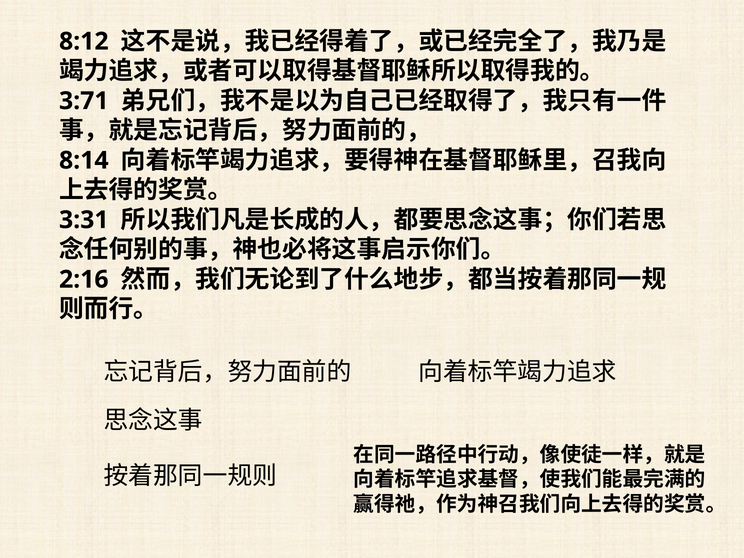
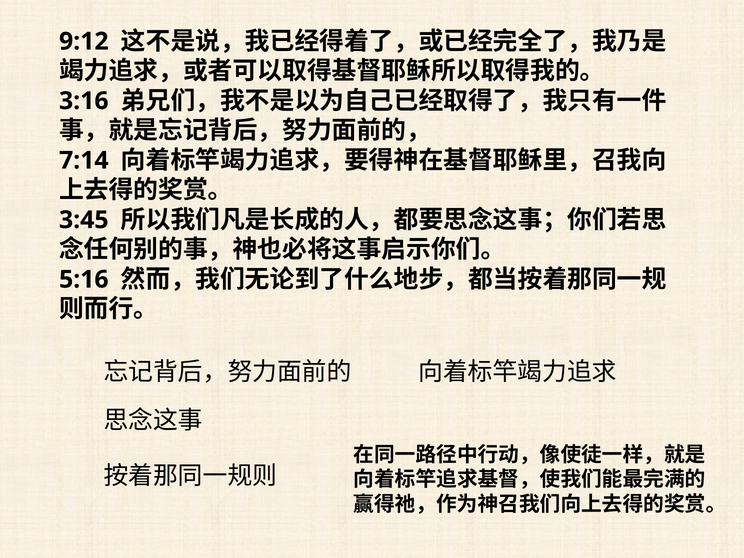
8:12: 8:12 -> 9:12
3:71: 3:71 -> 3:16
8:14: 8:14 -> 7:14
3:31: 3:31 -> 3:45
2:16: 2:16 -> 5:16
